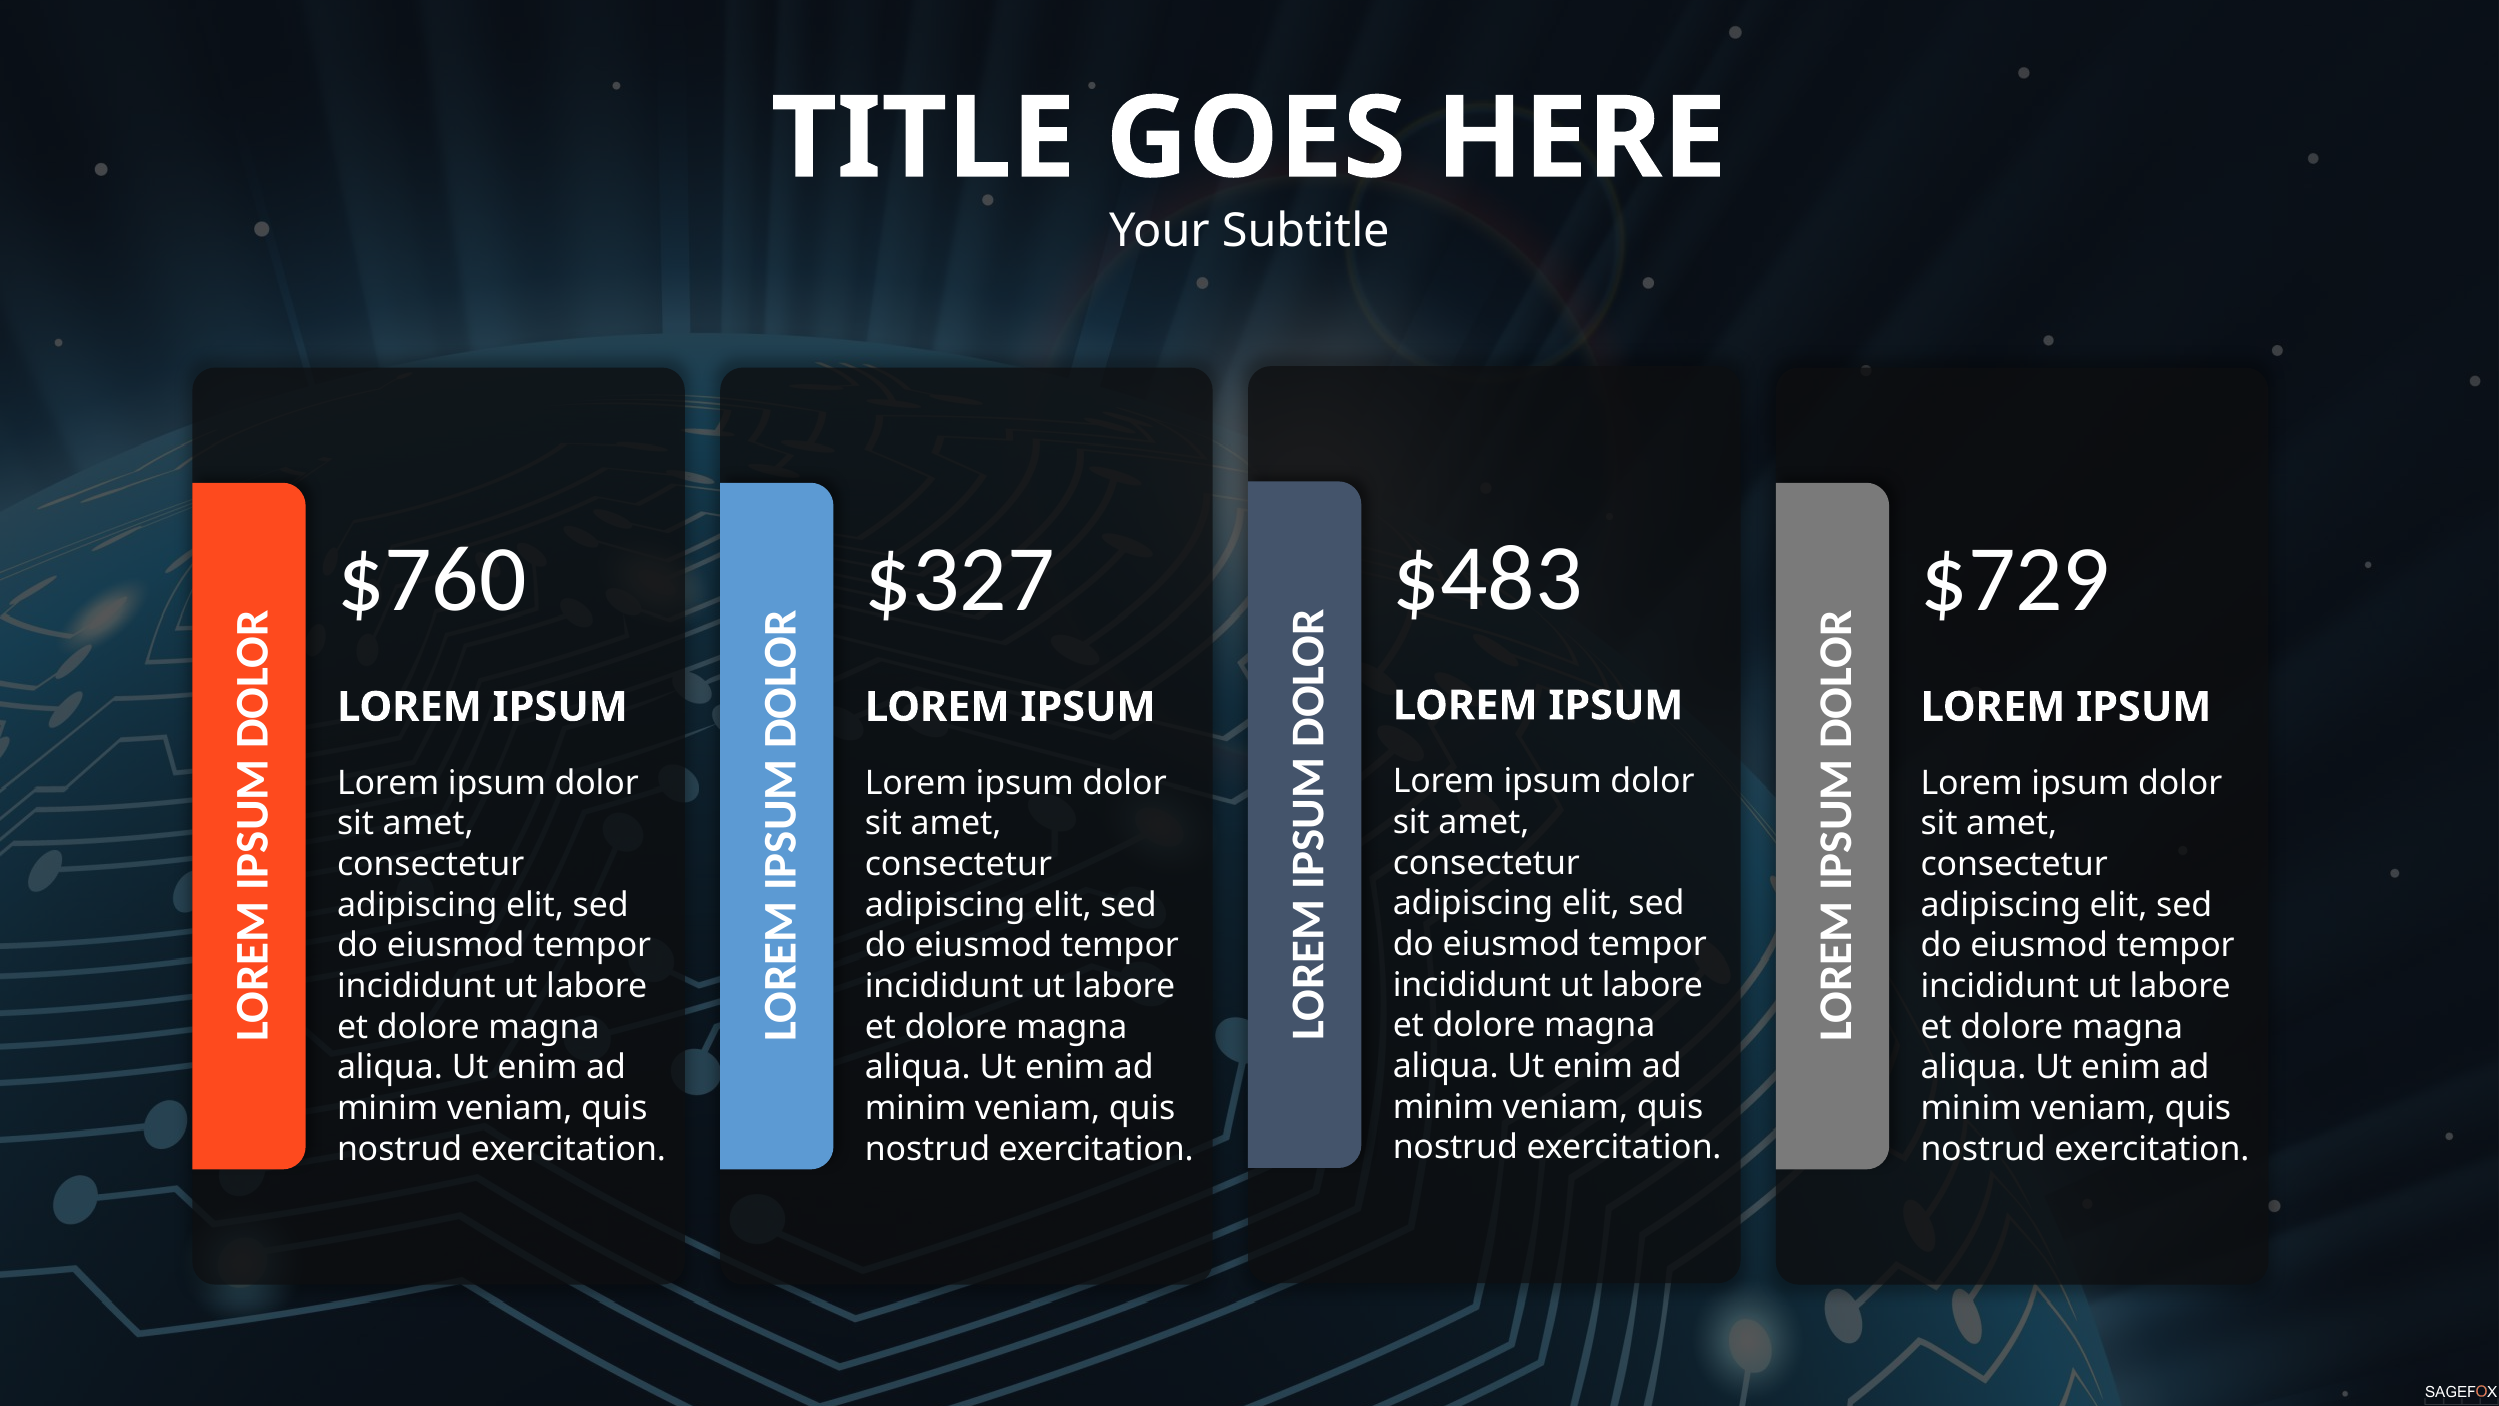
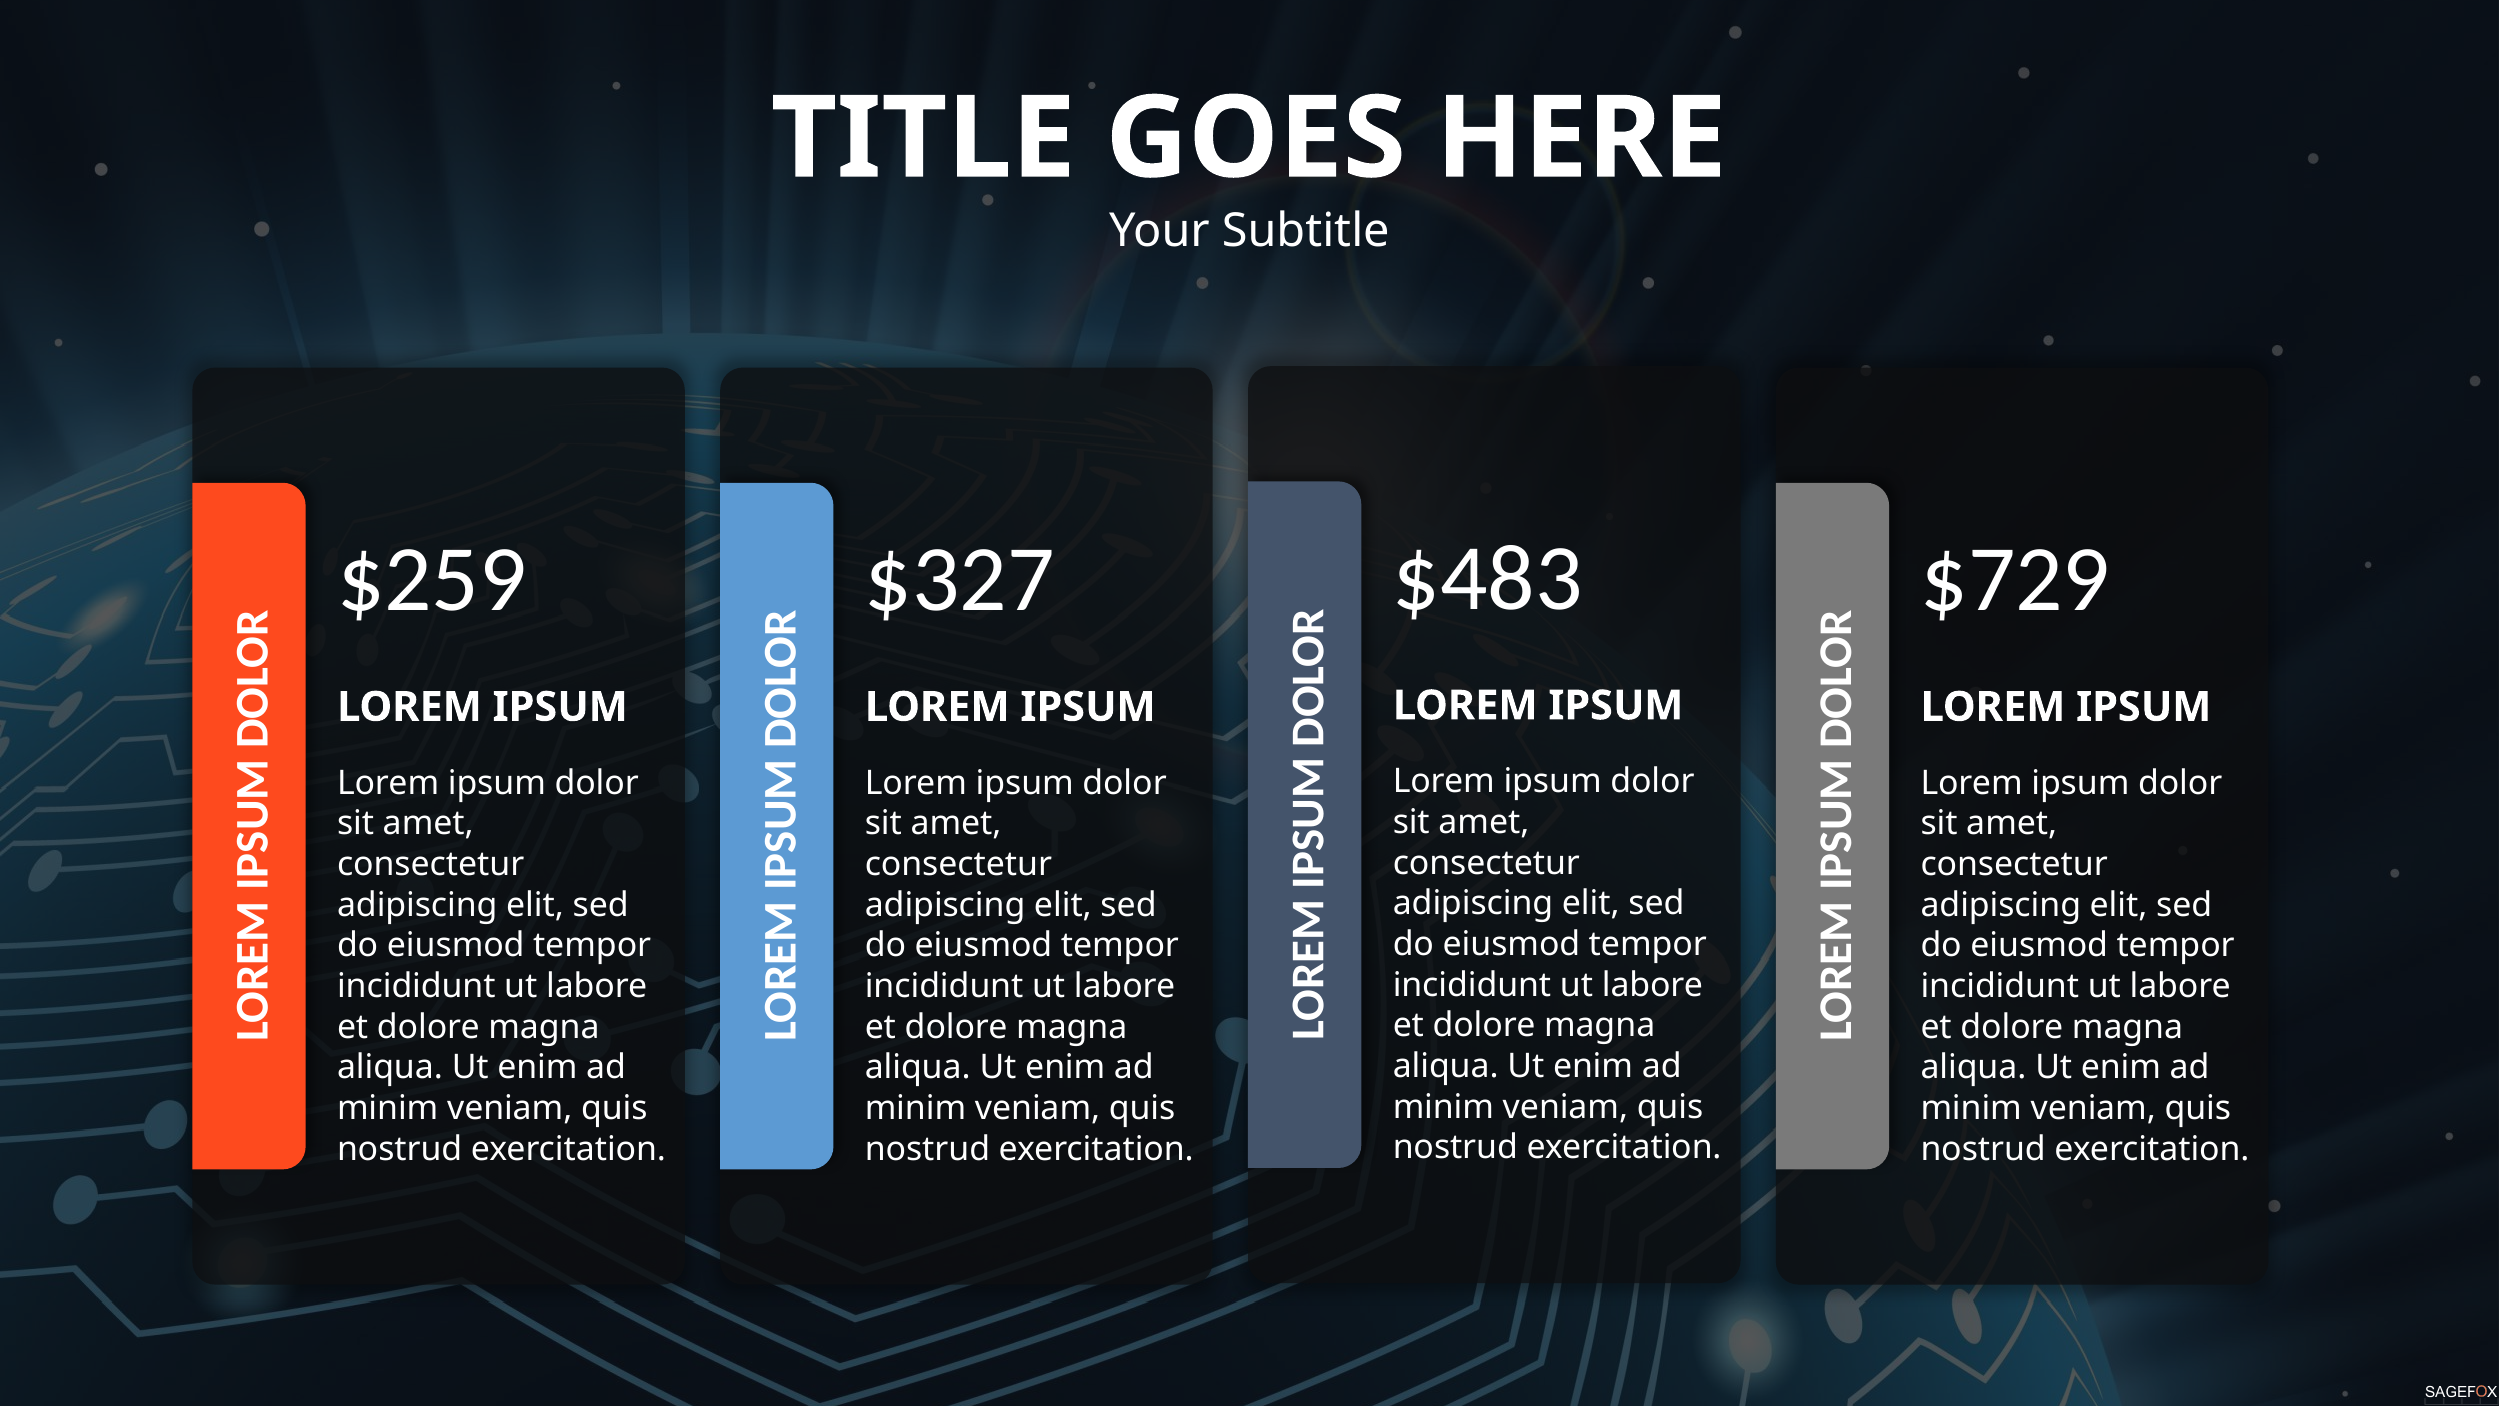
$760: $760 -> $259
